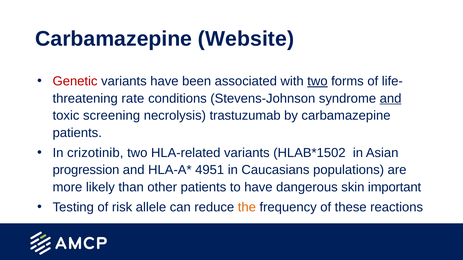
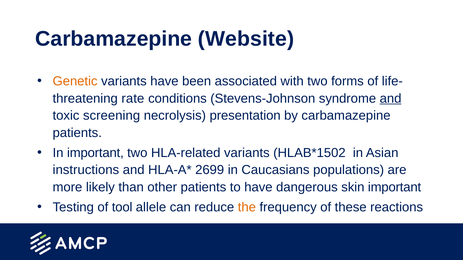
Genetic colour: red -> orange
two at (317, 81) underline: present -> none
trastuzumab: trastuzumab -> presentation
In crizotinib: crizotinib -> important
progression: progression -> instructions
4951: 4951 -> 2699
risk: risk -> tool
